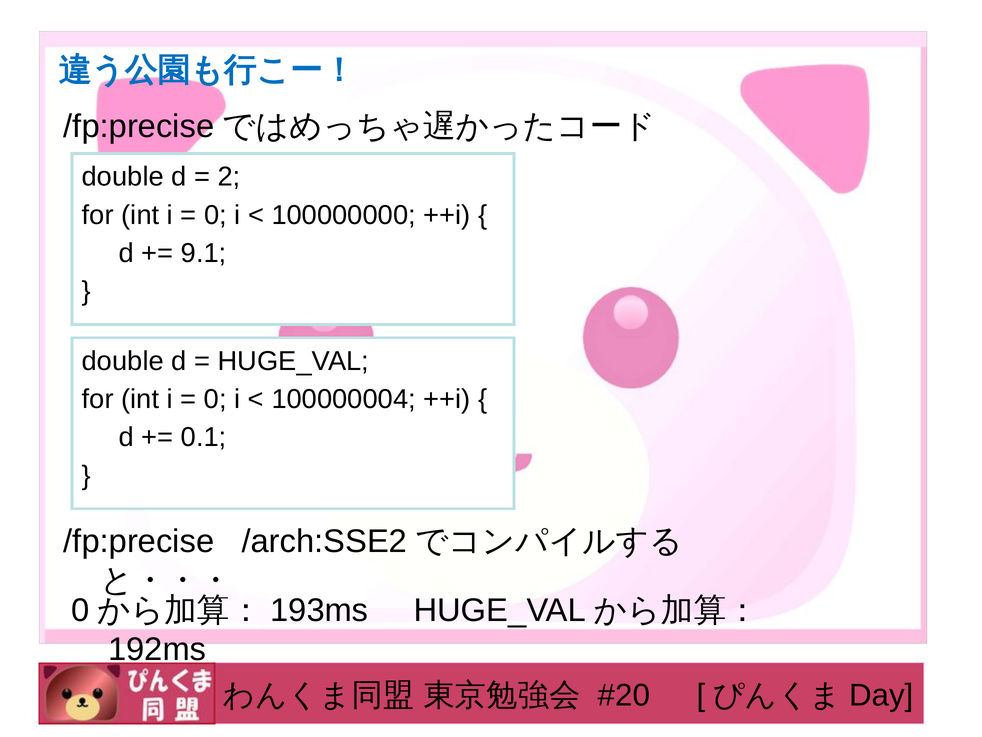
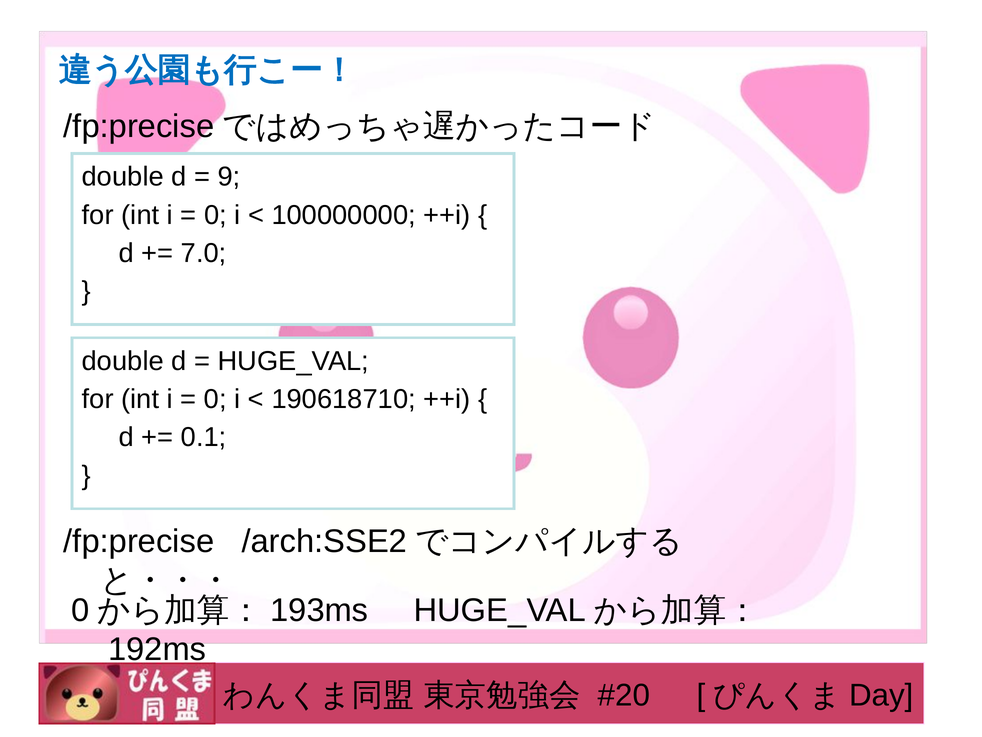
2: 2 -> 9
9.1: 9.1 -> 7.0
100000004: 100000004 -> 190618710
